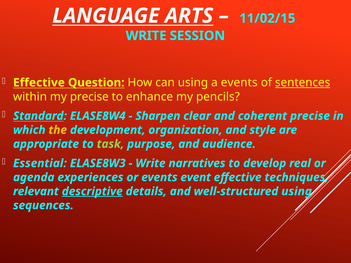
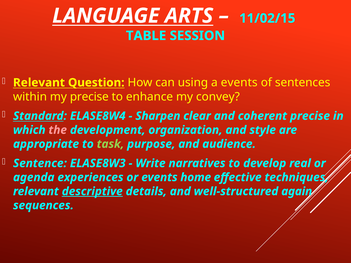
WRITE at (146, 36): WRITE -> TABLE
Effective at (39, 83): Effective -> Relevant
sentences underline: present -> none
pencils: pencils -> convey
the colour: yellow -> pink
Essential: Essential -> Sentence
event: event -> home
well-structured using: using -> again
